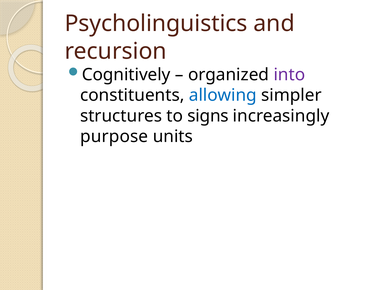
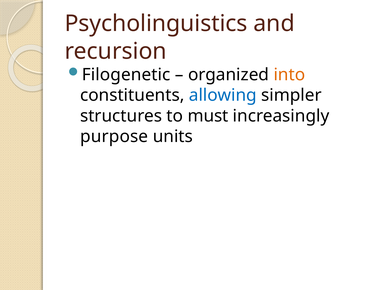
Cognitively: Cognitively -> Filogenetic
into colour: purple -> orange
signs: signs -> must
